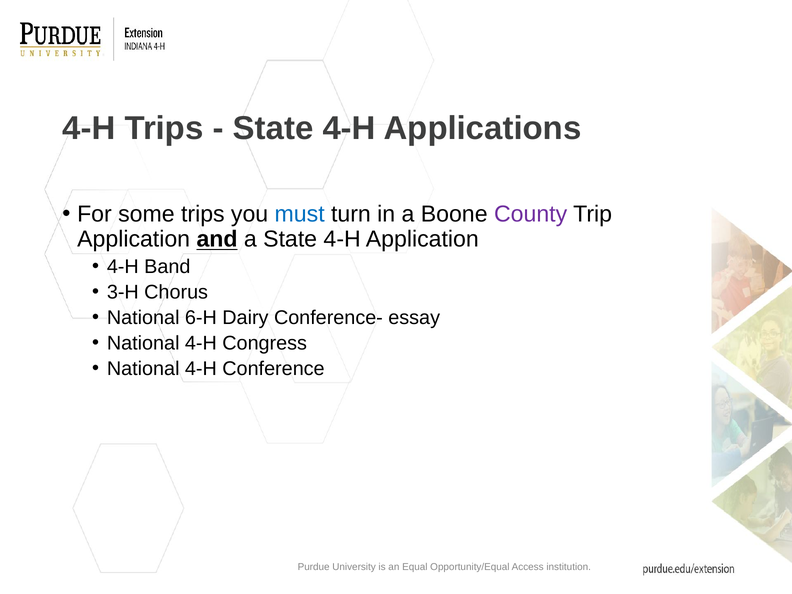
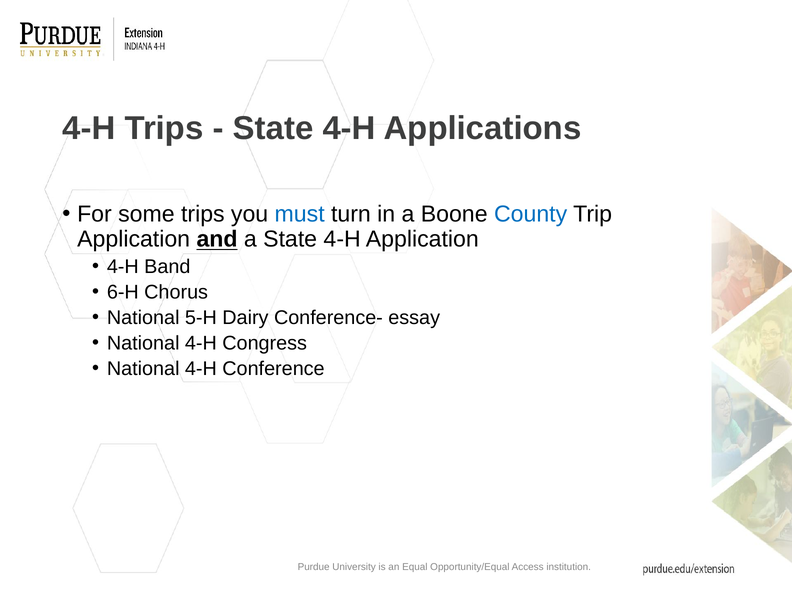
County colour: purple -> blue
3-H: 3-H -> 6-H
6-H: 6-H -> 5-H
